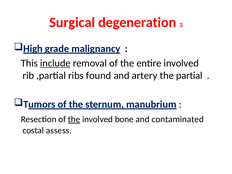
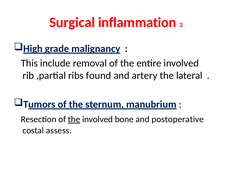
degeneration: degeneration -> inflammation
include underline: present -> none
partial: partial -> lateral
contaminated: contaminated -> postoperative
